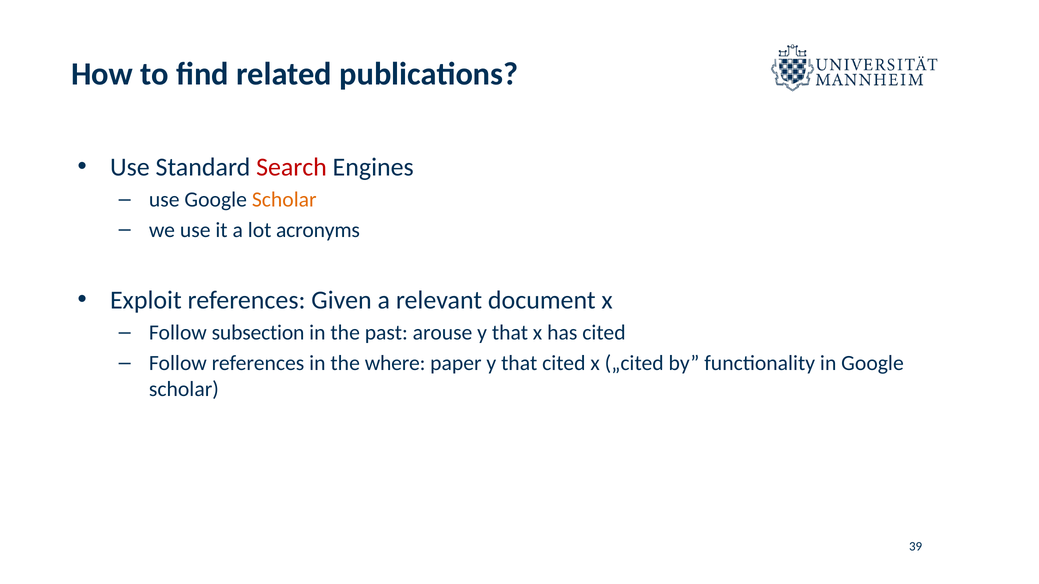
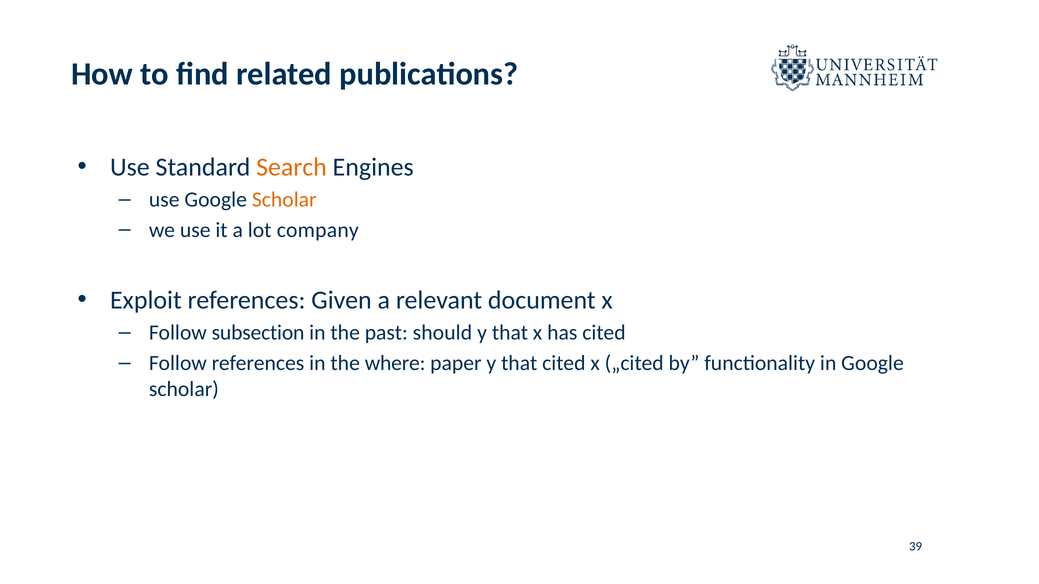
Search colour: red -> orange
acronyms: acronyms -> company
arouse: arouse -> should
